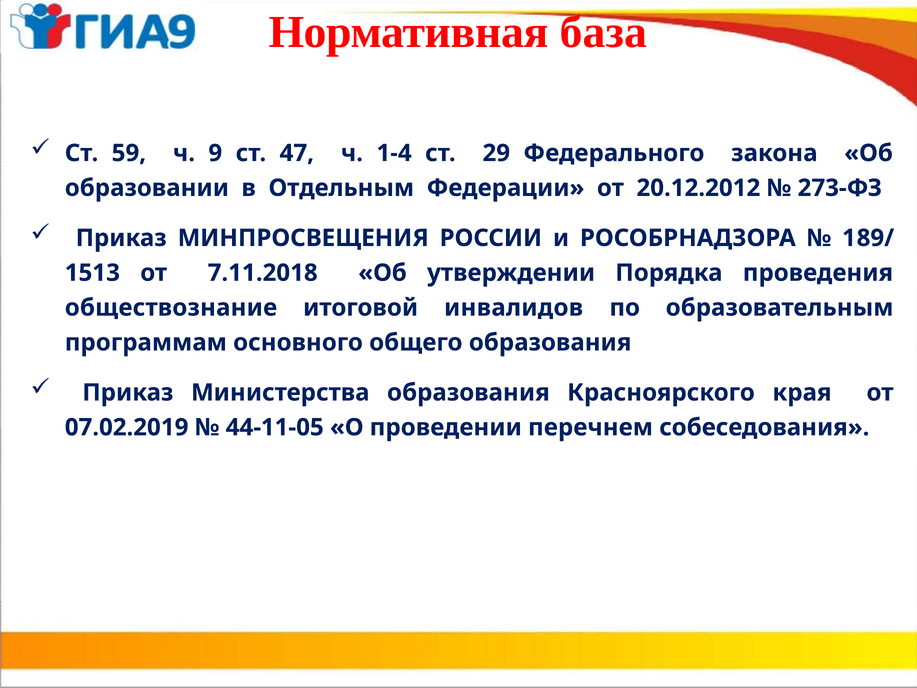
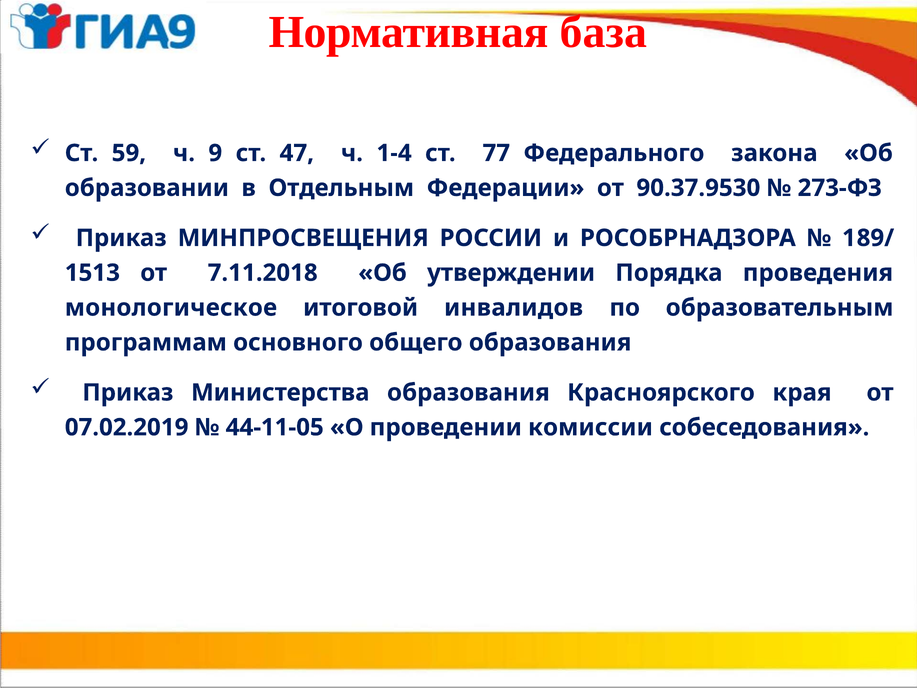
29: 29 -> 77
20.12.2012: 20.12.2012 -> 90.37.9530
обществознание: обществознание -> монологическое
перечнем: перечнем -> комиссии
